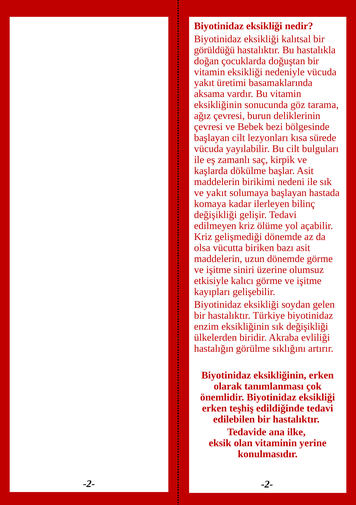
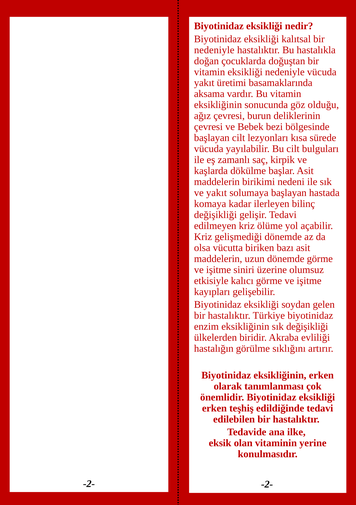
görüldüğü at (214, 50): görüldüğü -> nedeniyle
tarama: tarama -> olduğu
